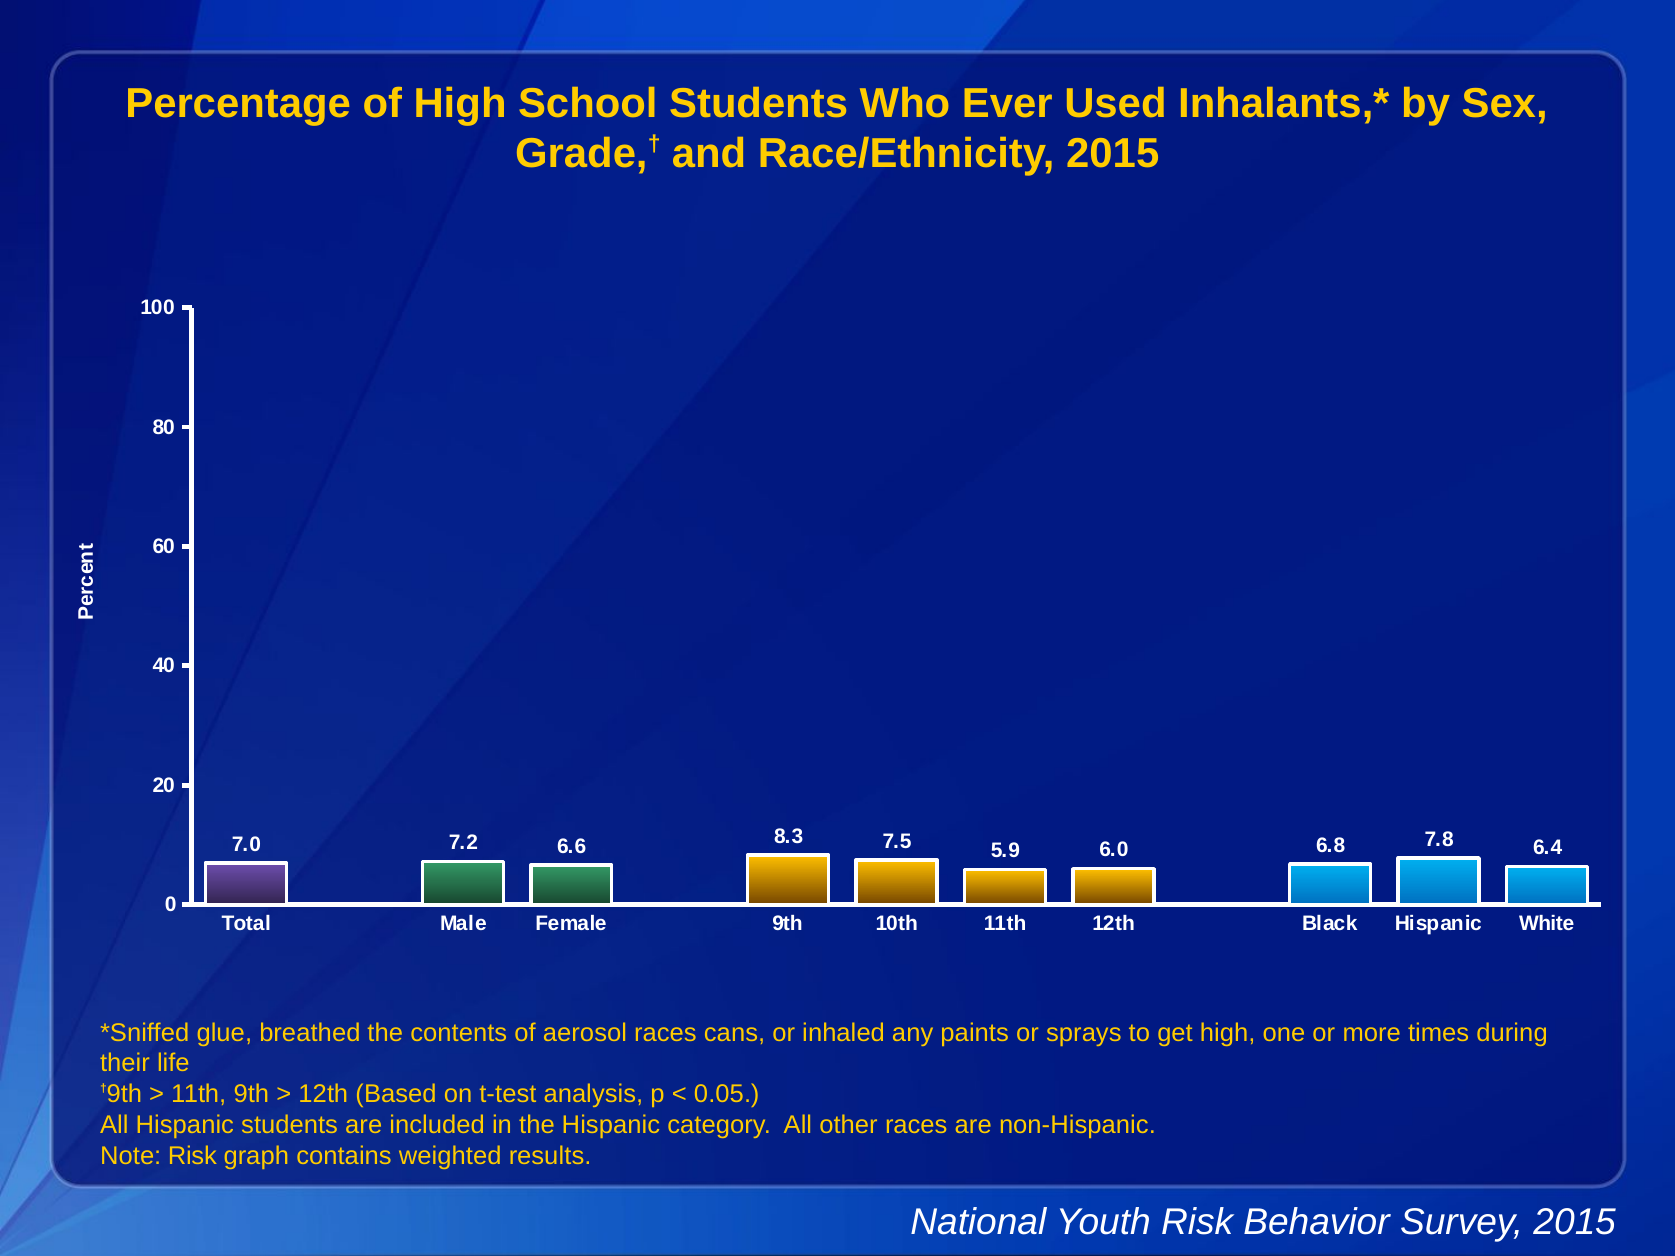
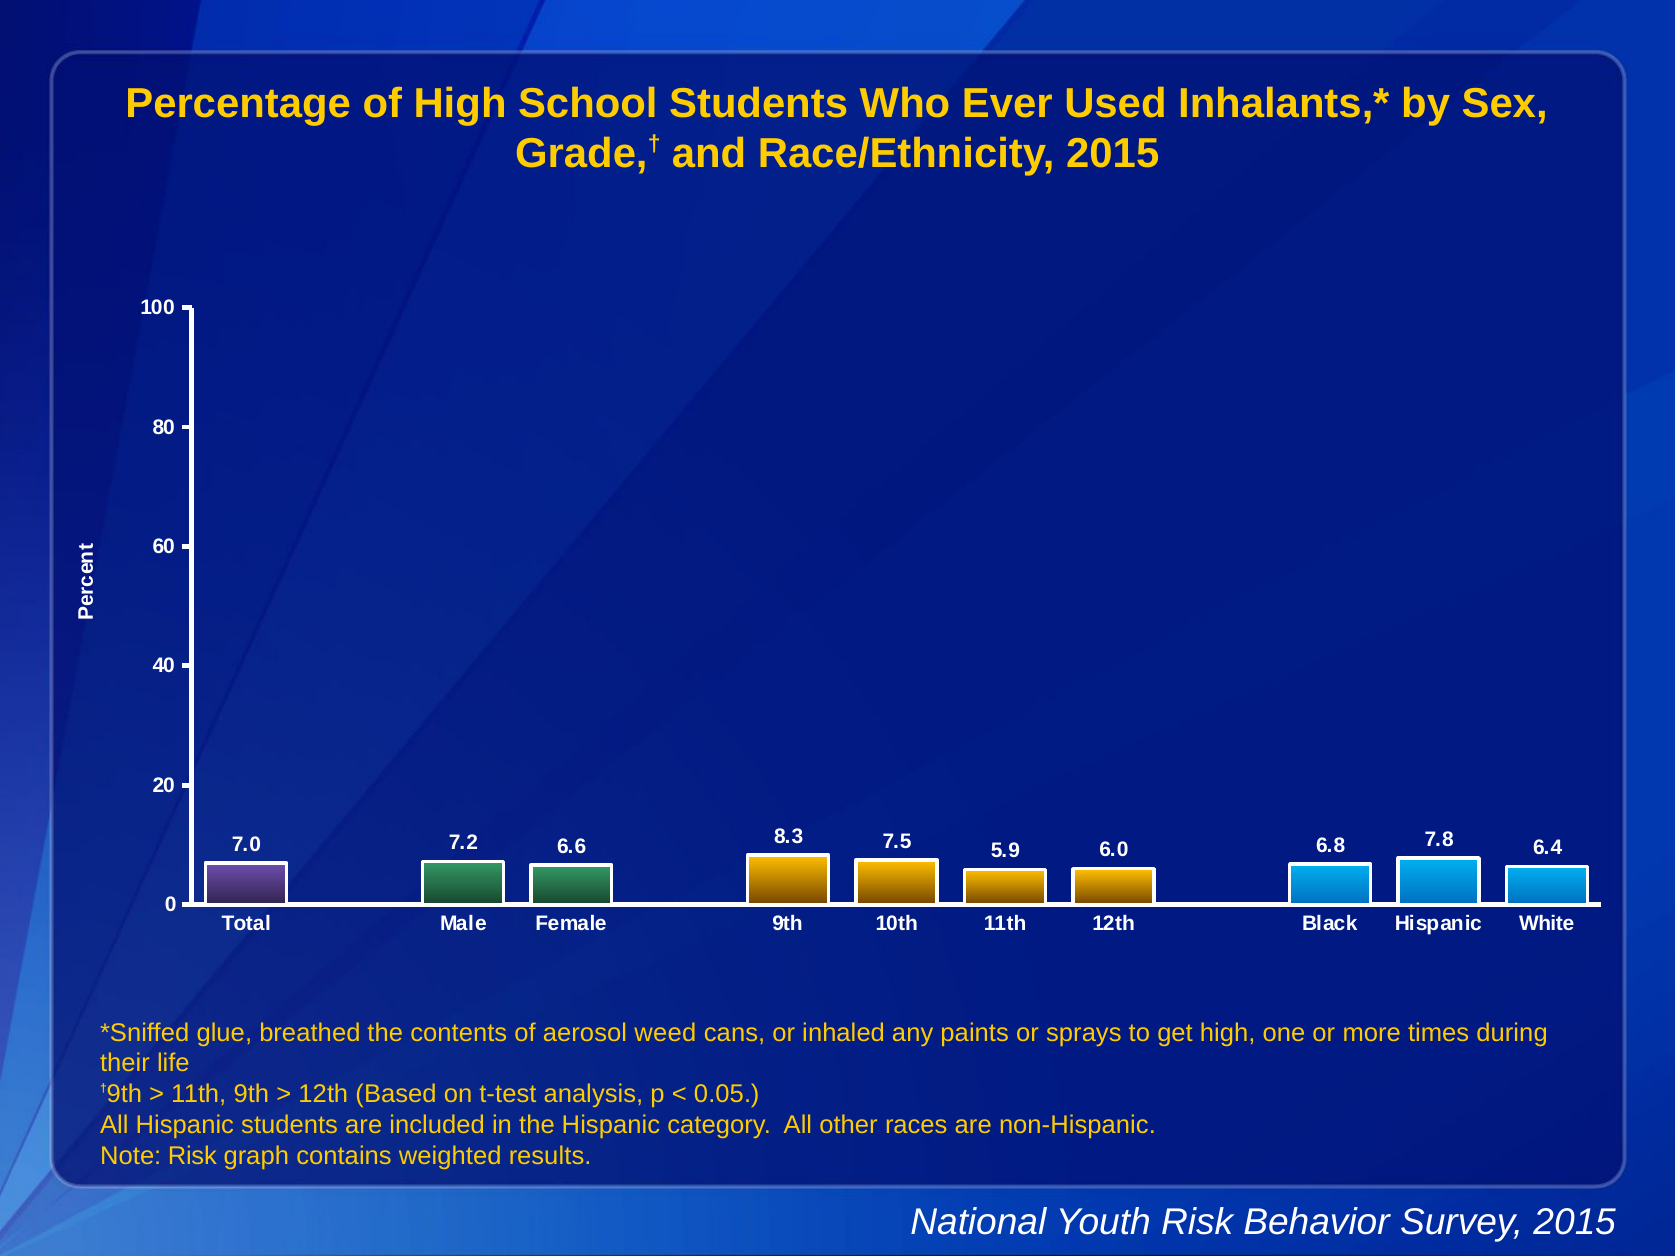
aerosol races: races -> weed
